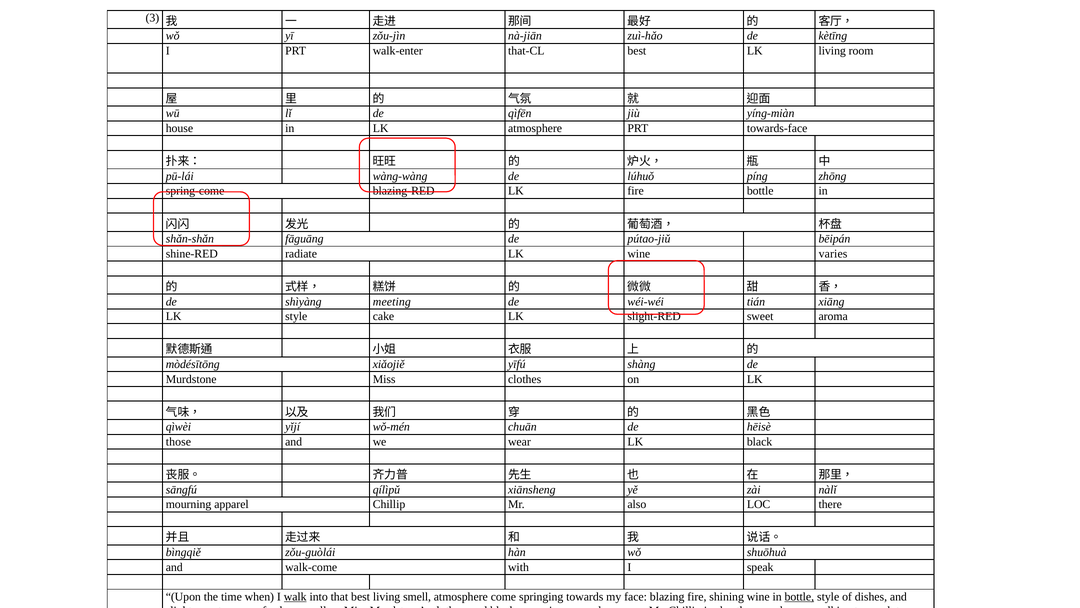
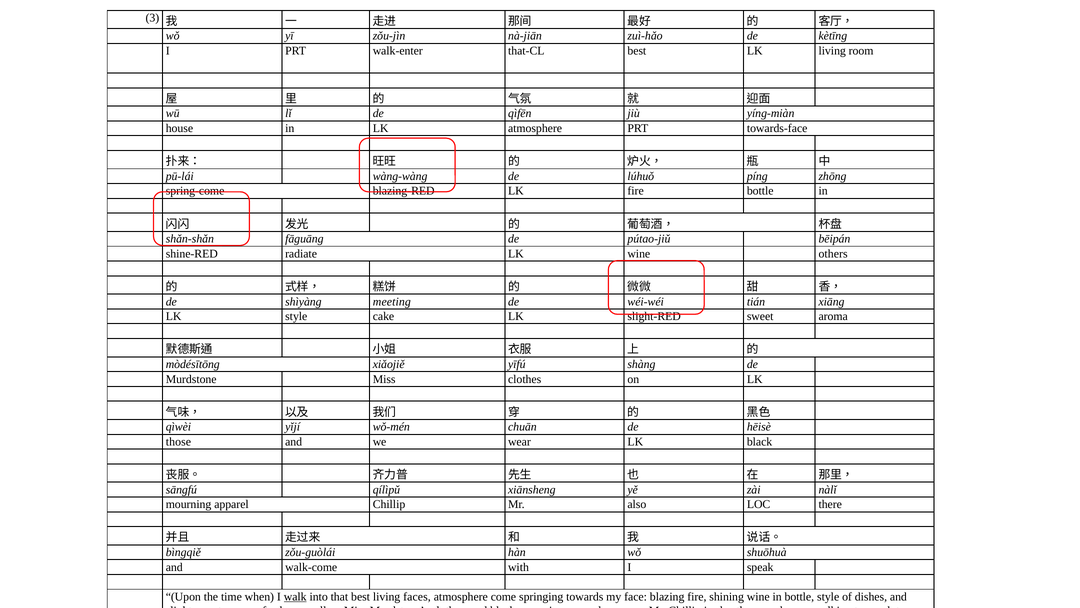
varies: varies -> others
living smell: smell -> faces
bottle at (799, 596) underline: present -> none
